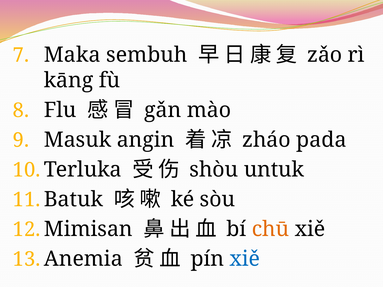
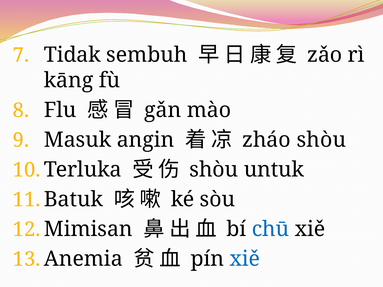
Maka: Maka -> Tidak
zháo pada: pada -> shòu
chū colour: orange -> blue
